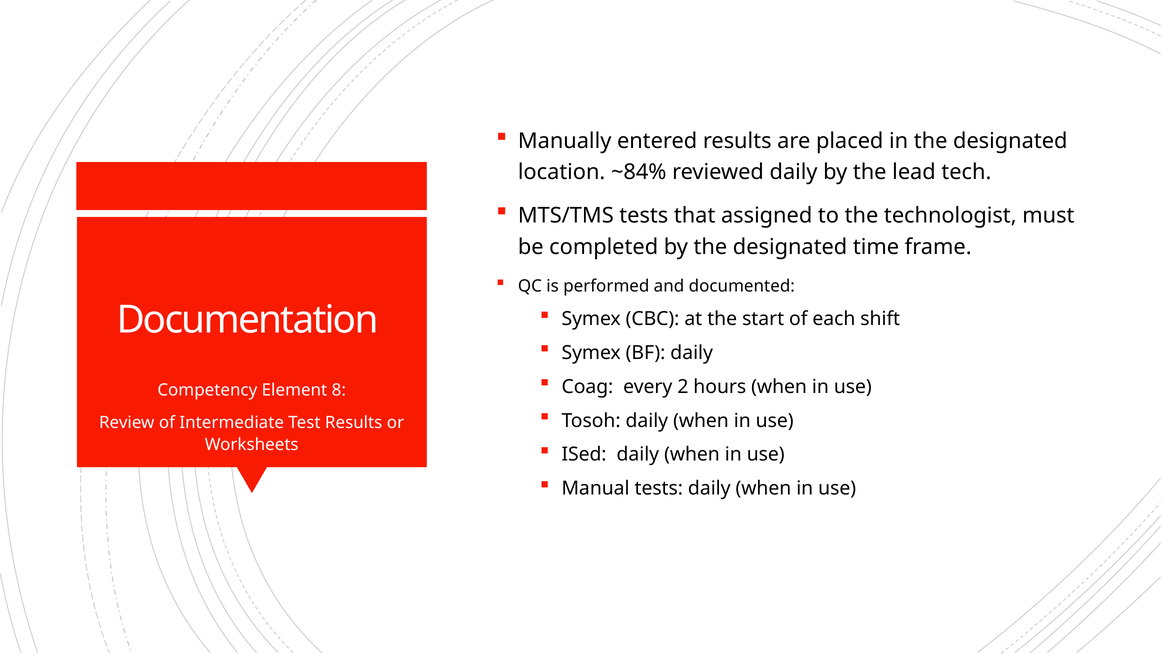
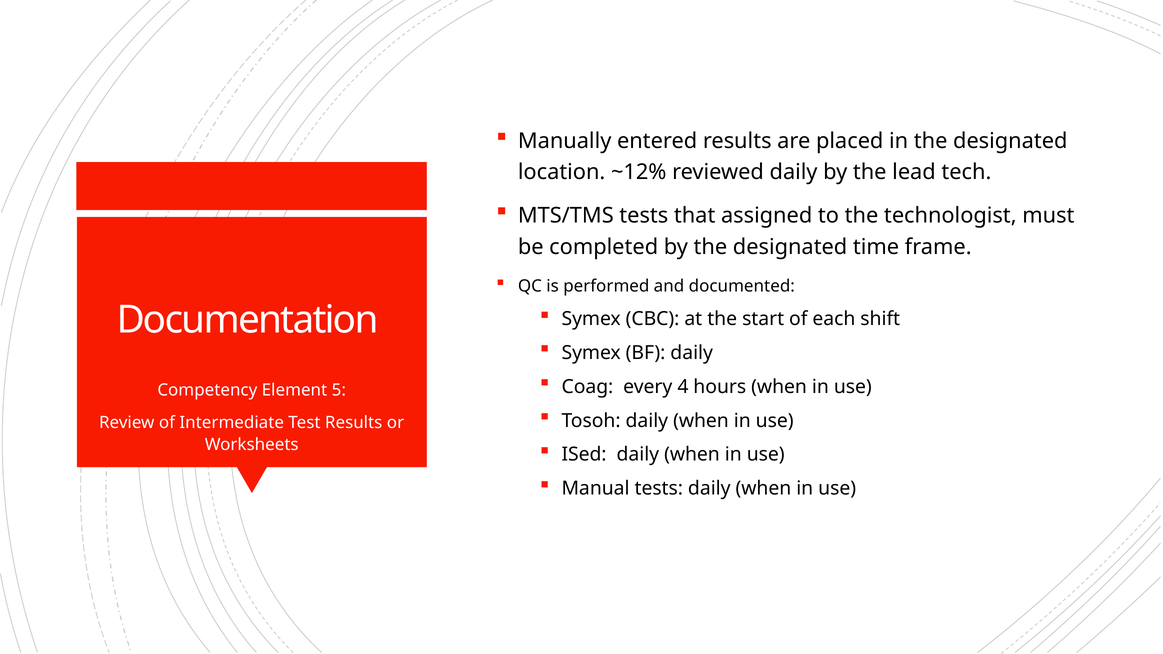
~84%: ~84% -> ~12%
2: 2 -> 4
8: 8 -> 5
